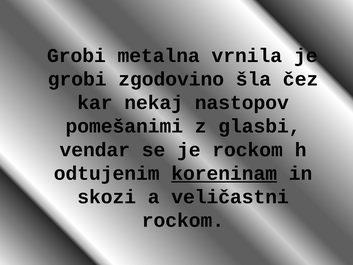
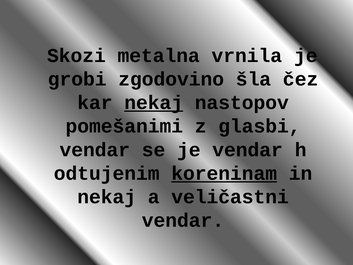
Grobi at (77, 56): Grobi -> Skozi
nekaj at (154, 103) underline: none -> present
je rockom: rockom -> vendar
skozi at (107, 197): skozi -> nekaj
rockom at (183, 220): rockom -> vendar
